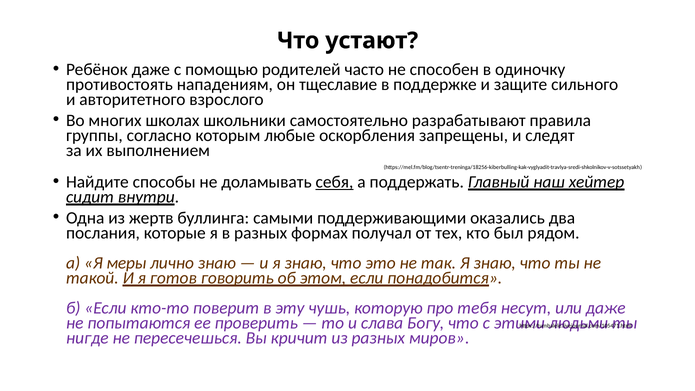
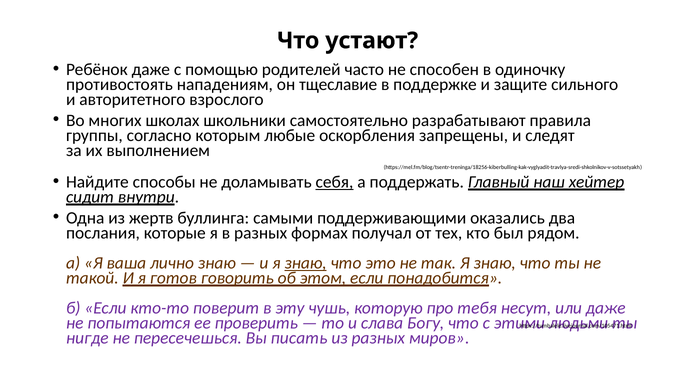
меры: меры -> ваша
знаю at (306, 263) underline: none -> present
кричит: кричит -> писать
